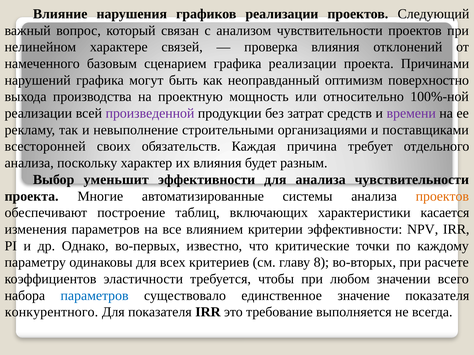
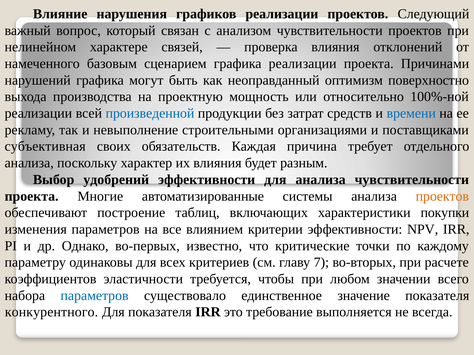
произведенной colour: purple -> blue
времени colour: purple -> blue
всесторонней: всесторонней -> субъективная
уменьшит: уменьшит -> удобрений
касается: касается -> покупки
8: 8 -> 7
